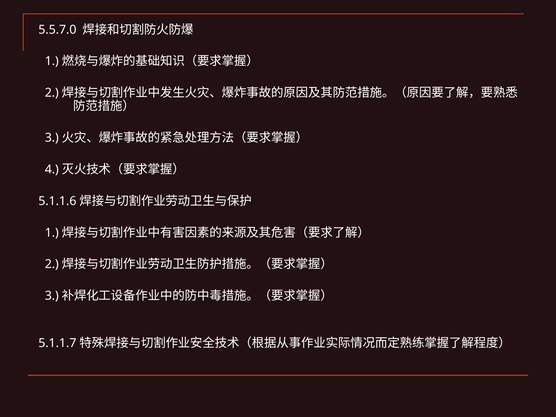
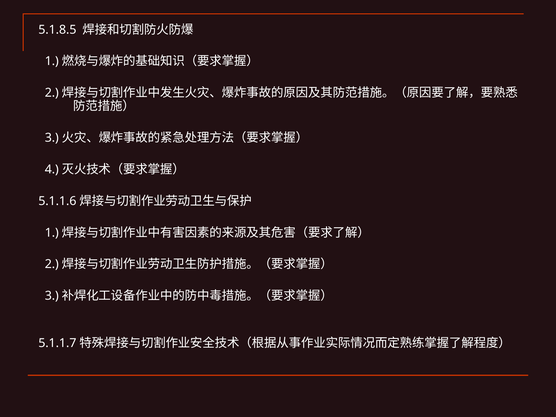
5.5.7.0: 5.5.7.0 -> 5.1.8.5
